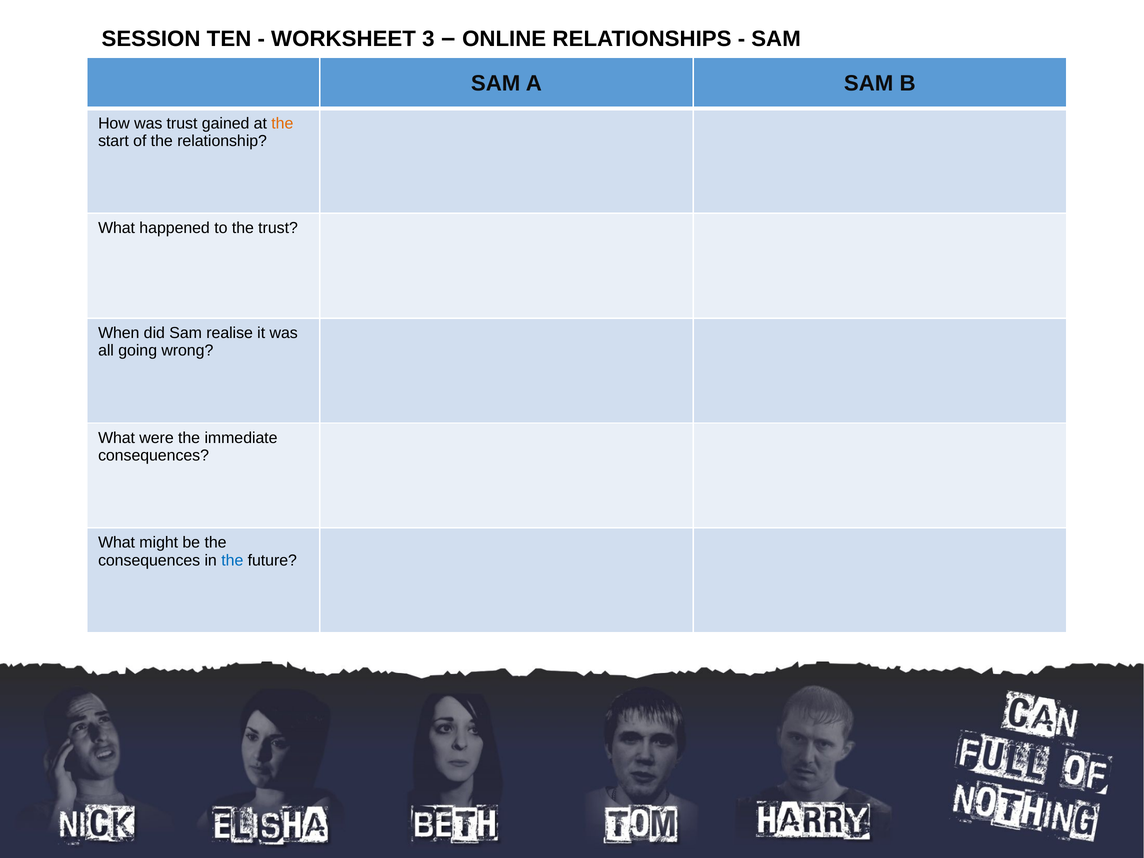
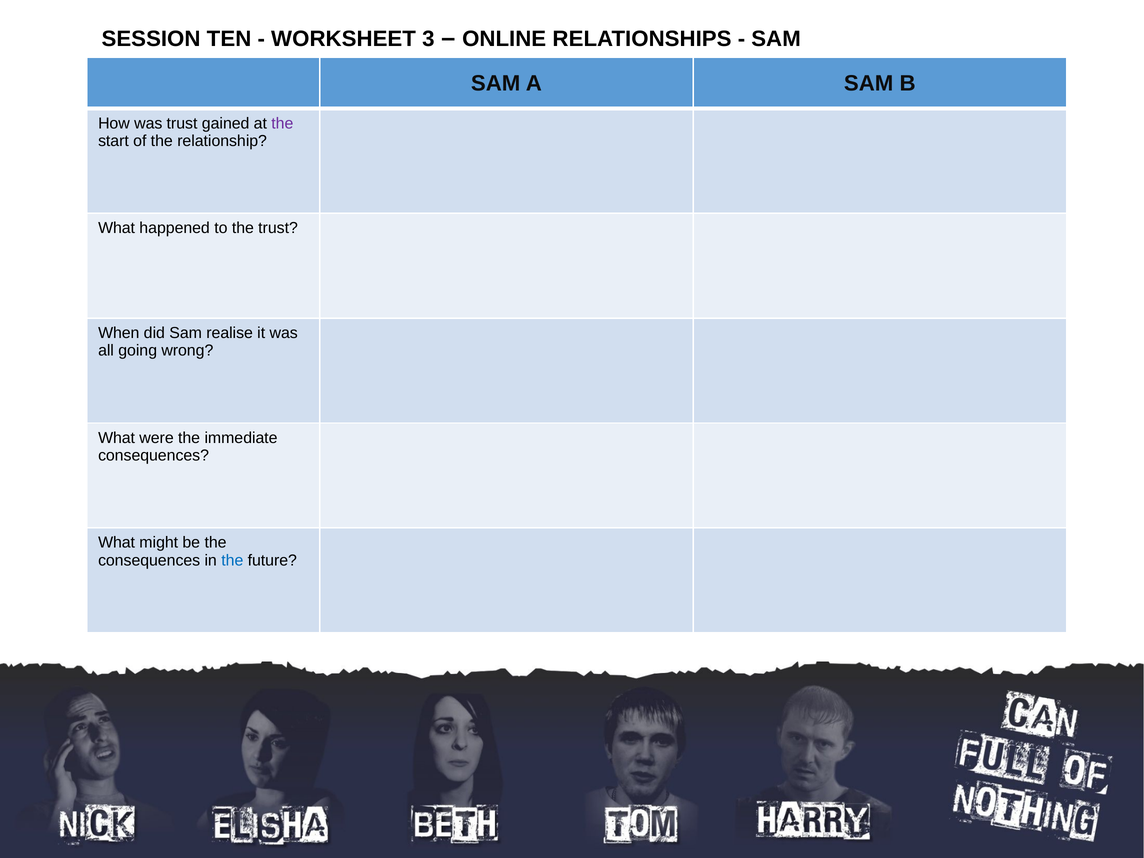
the at (282, 123) colour: orange -> purple
